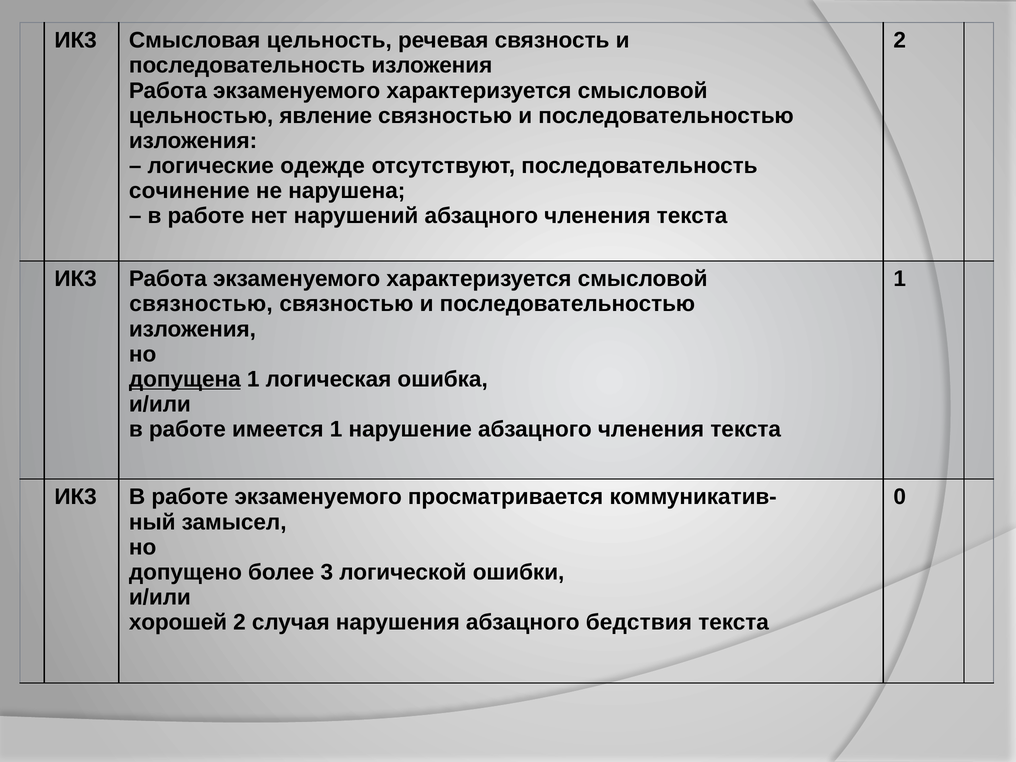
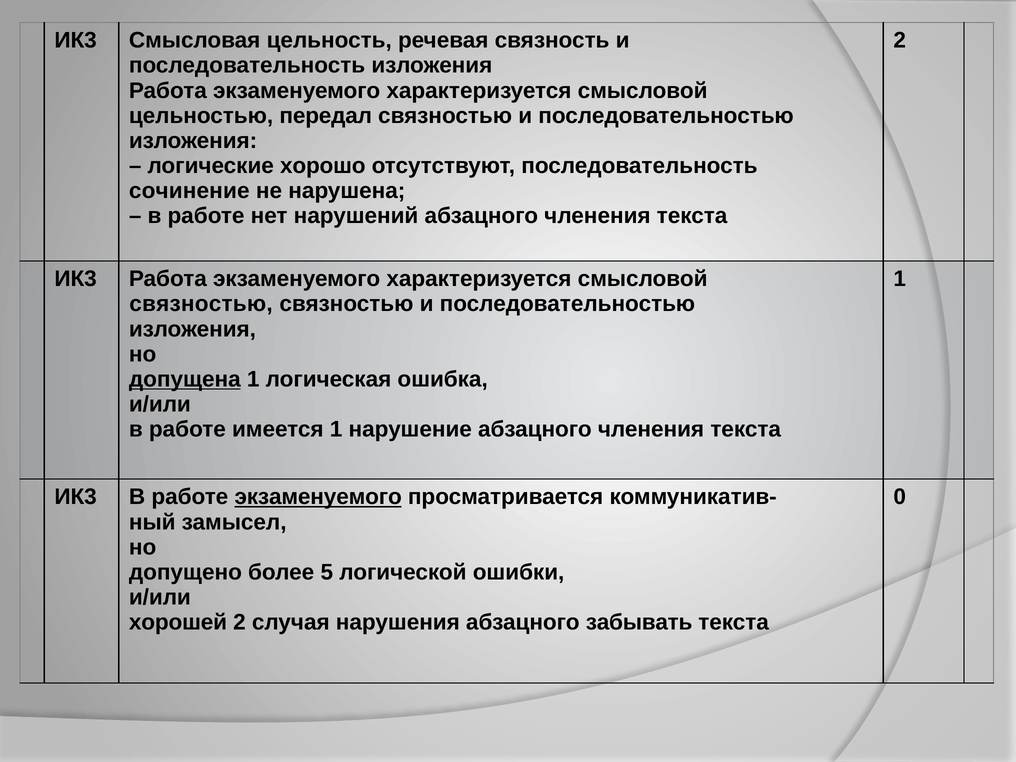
явление: явление -> передал
одежде: одежде -> хорошо
экзаменуемого at (318, 497) underline: none -> present
3: 3 -> 5
бедствия: бедствия -> забывать
